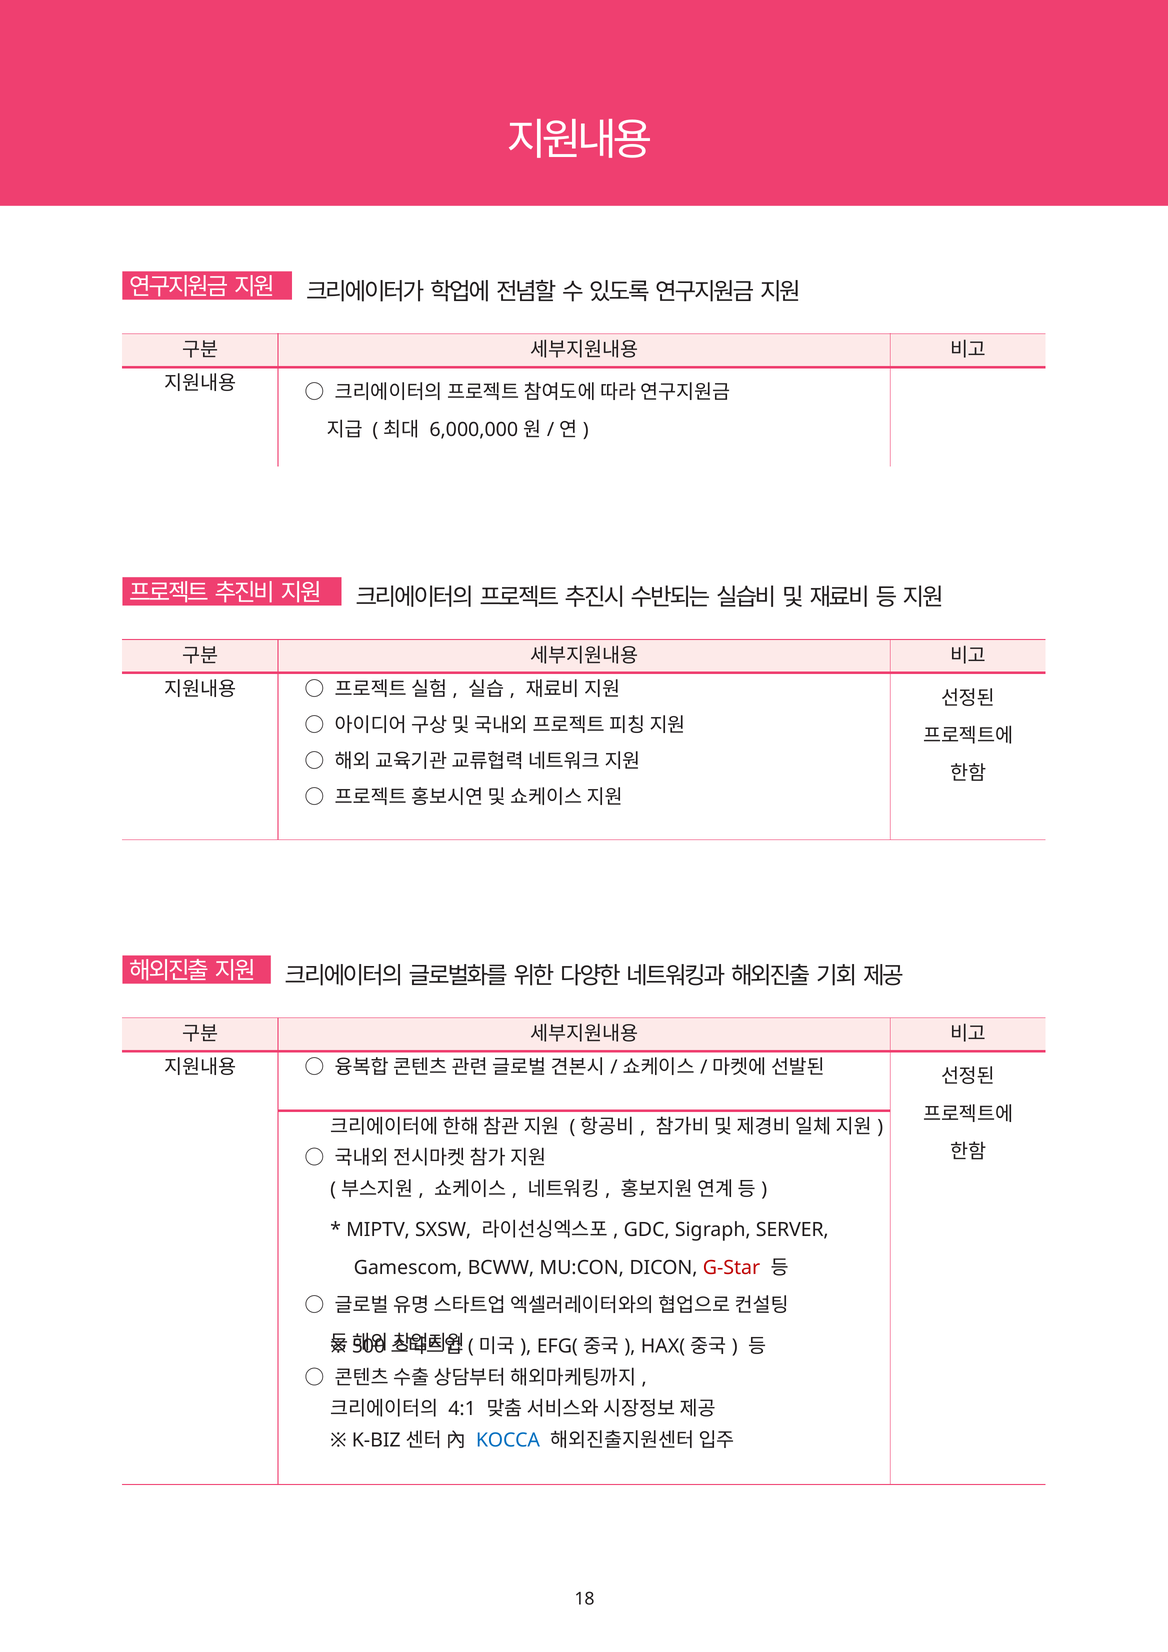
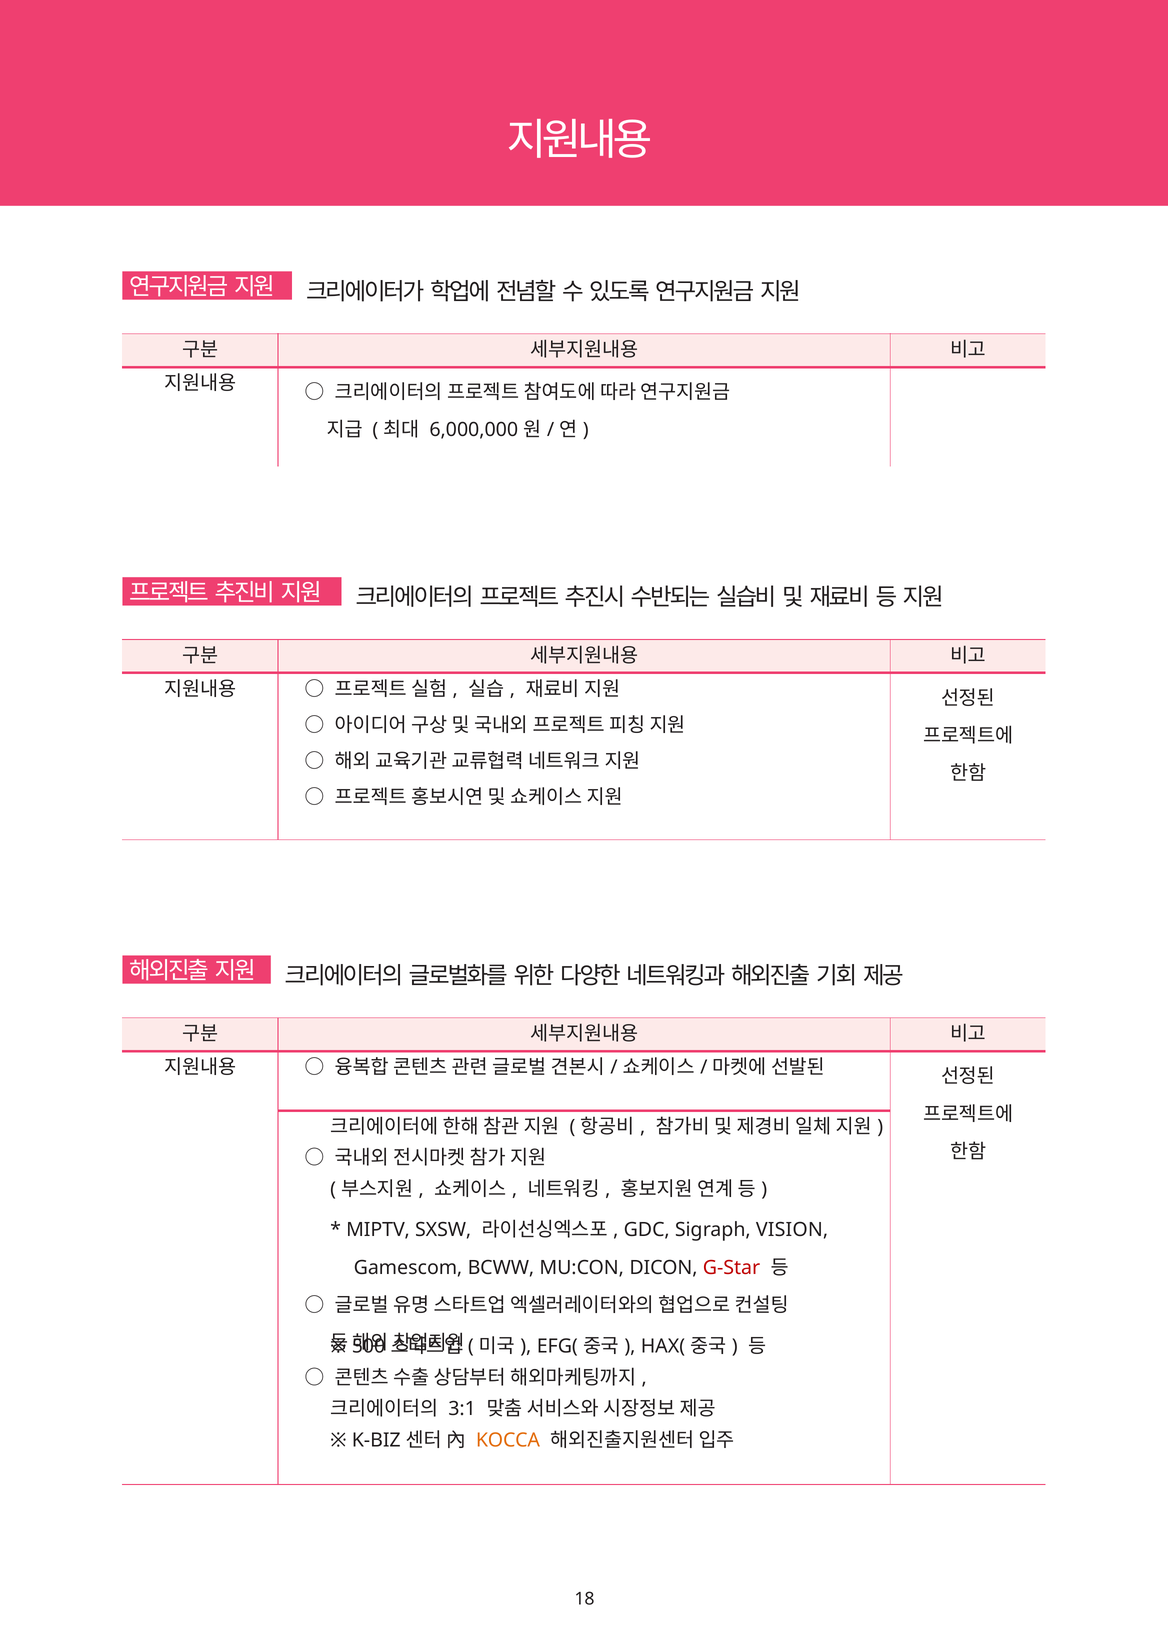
SERVER: SERVER -> VISION
4:1: 4:1 -> 3:1
KOCCA colour: blue -> orange
